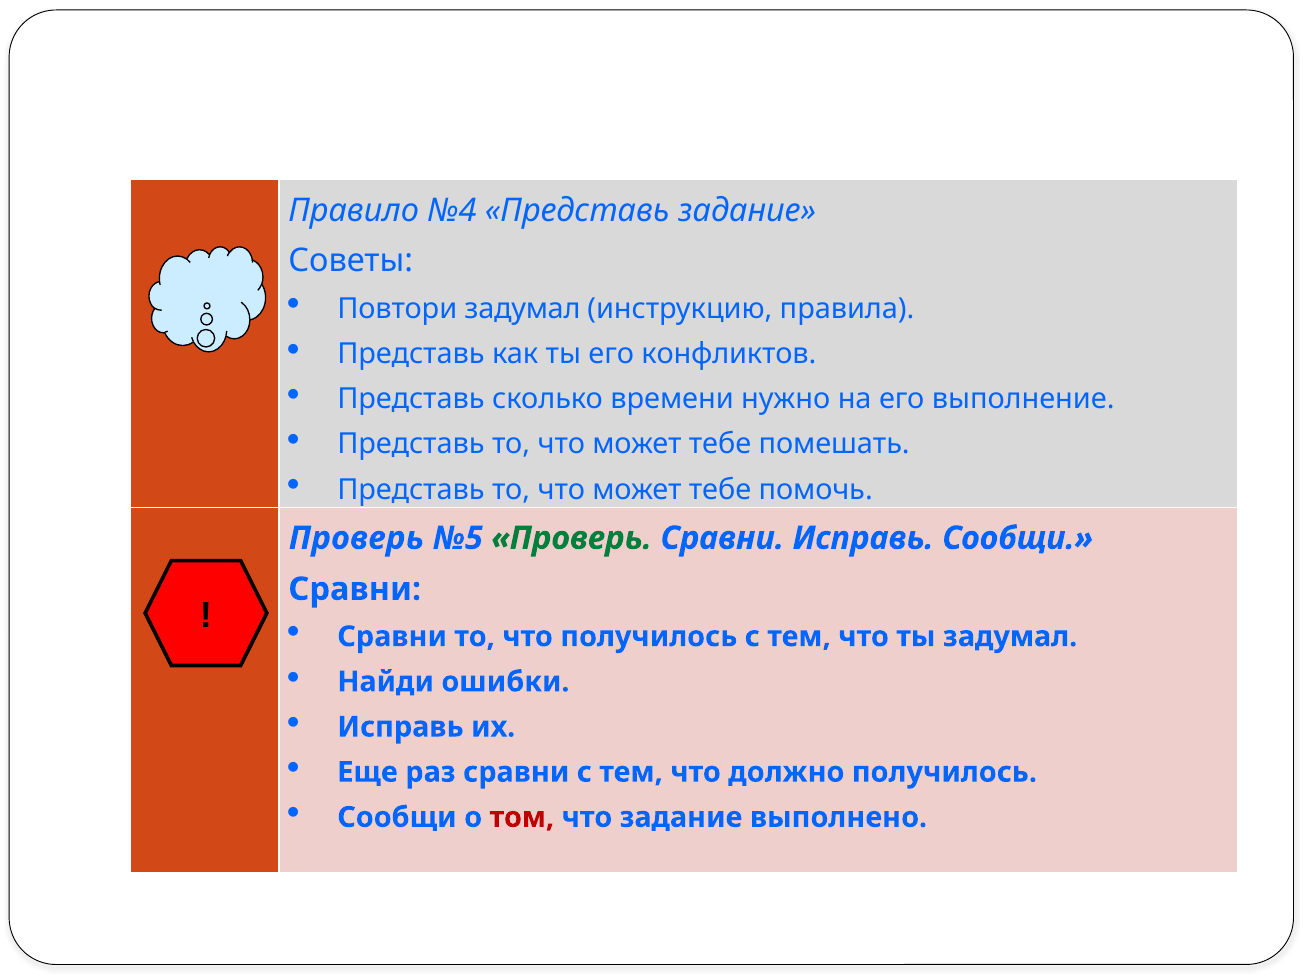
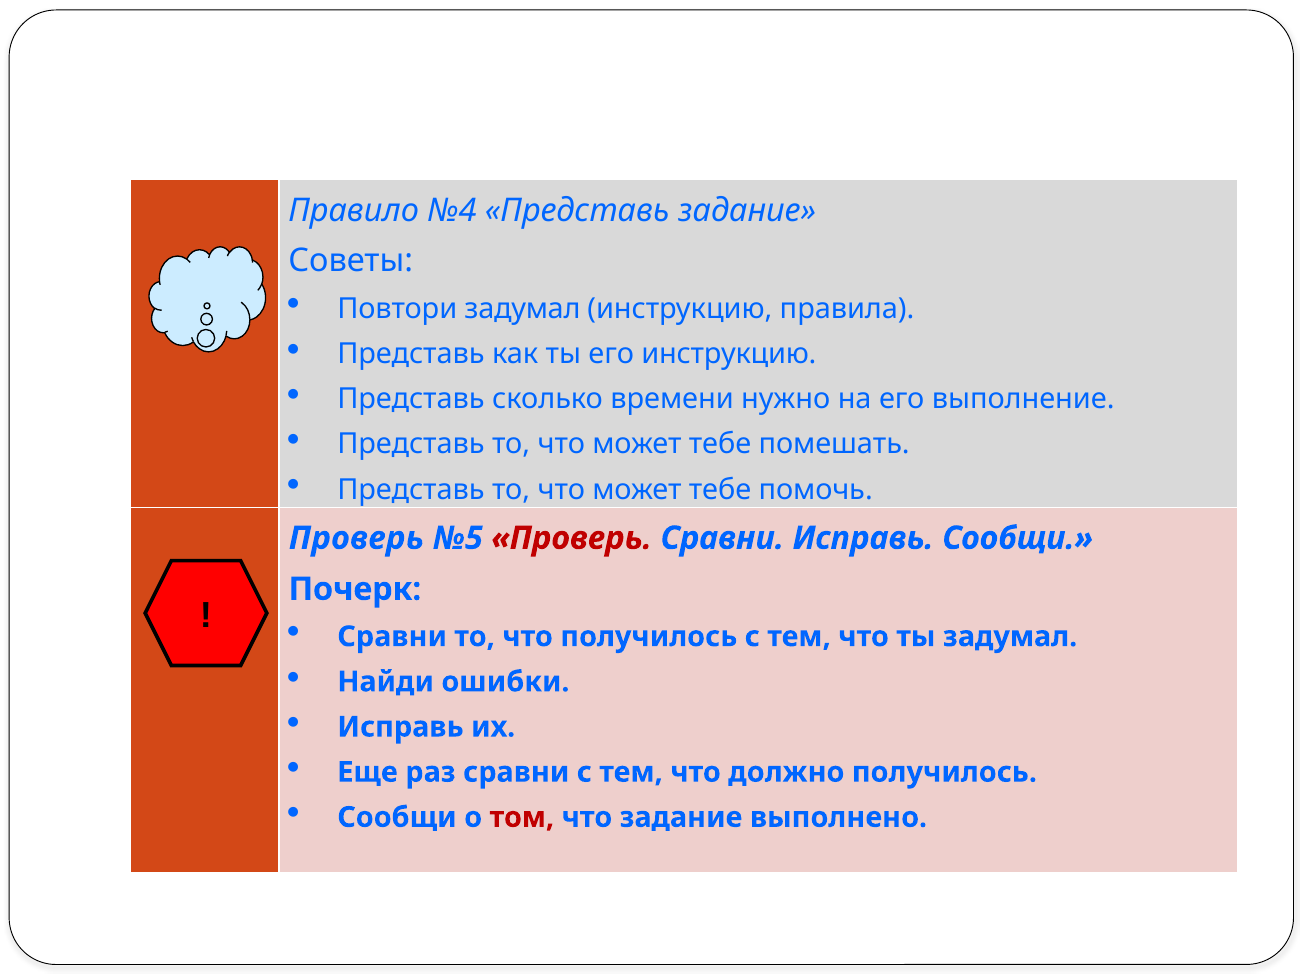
его конфликтов: конфликтов -> инструкцию
Проверь at (572, 538) colour: green -> red
Сравни at (355, 589): Сравни -> Почерк
